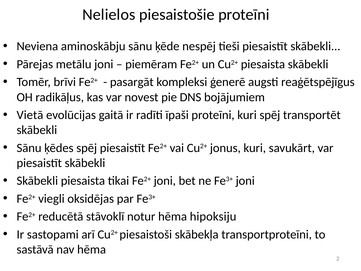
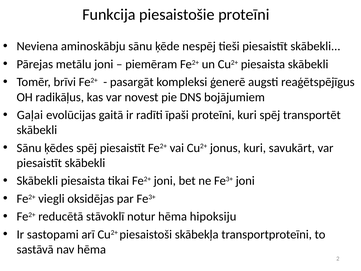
Nelielos: Nelielos -> Funkcija
Vietā: Vietā -> Gaļai
